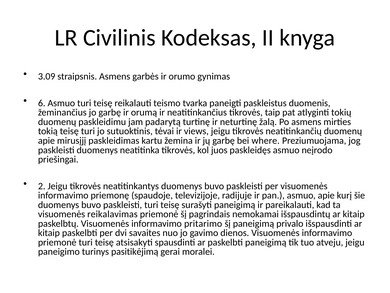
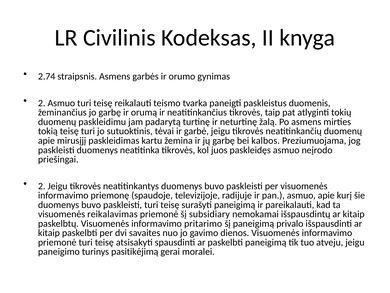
3.09: 3.09 -> 2.74
6 at (42, 103): 6 -> 2
views: views -> garbė
where: where -> kalbos
pagrindais: pagrindais -> subsidiary
